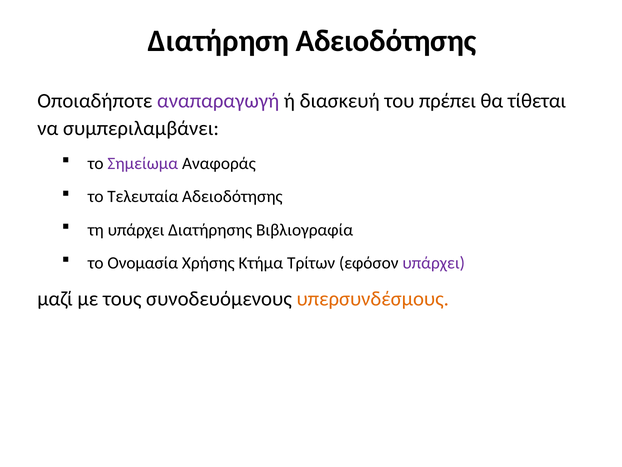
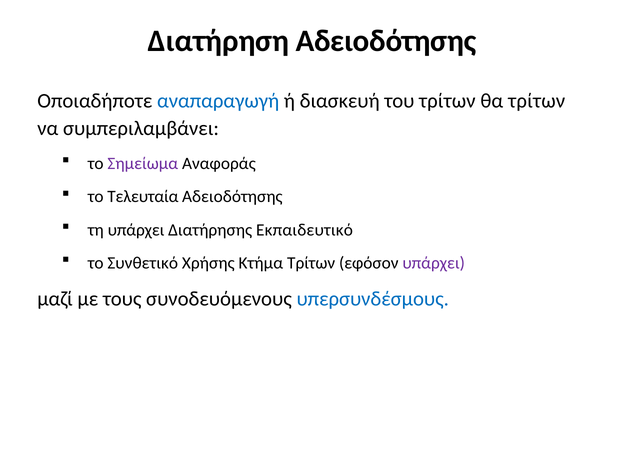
αναπαραγωγή colour: purple -> blue
του πρέπει: πρέπει -> τρίτων
θα τίθεται: τίθεται -> τρίτων
Βιβλιογραφία: Βιβλιογραφία -> Εκπαιδευτικό
Ονομασία: Ονομασία -> Συνθετικό
υπερσυνδέσμους colour: orange -> blue
